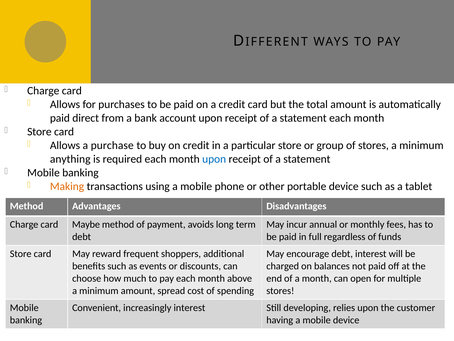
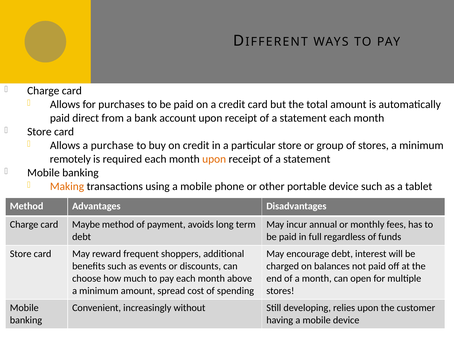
anything: anything -> remotely
upon at (214, 159) colour: blue -> orange
increasingly interest: interest -> without
